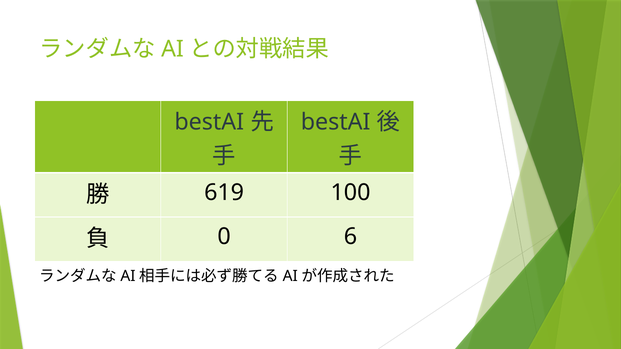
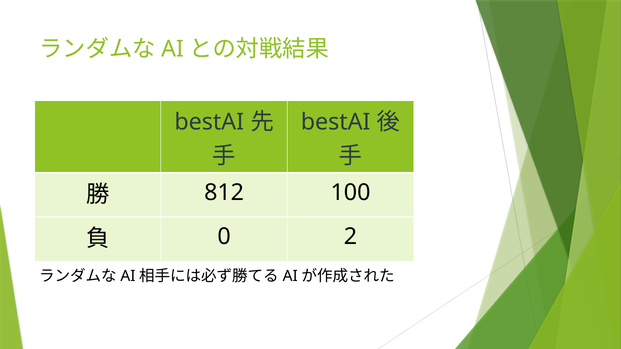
619: 619 -> 812
6: 6 -> 2
